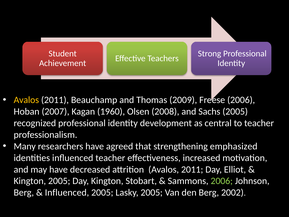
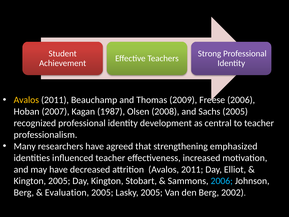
1960: 1960 -> 1987
2006 at (222, 181) colour: light green -> light blue
Influenced at (67, 192): Influenced -> Evaluation
